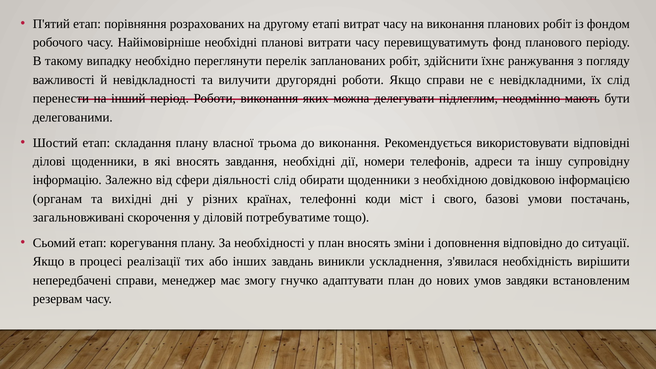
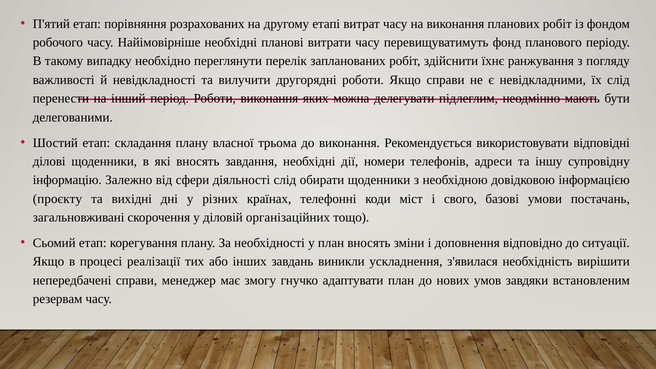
органам: органам -> проєкту
потребуватиме: потребуватиме -> організаційних
